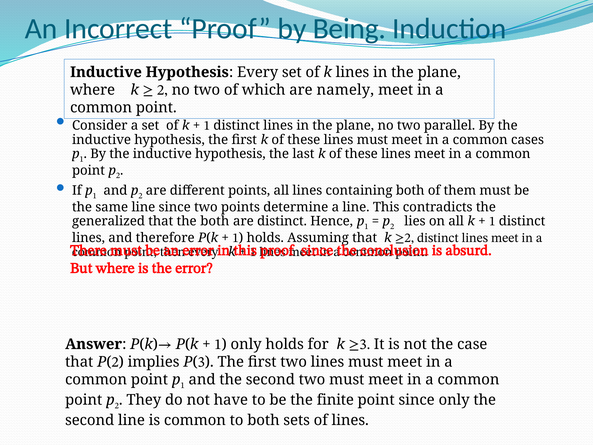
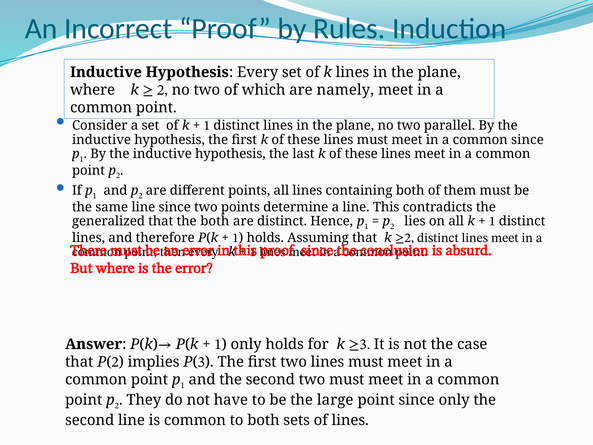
Being: Being -> Rules
common cases: cases -> since
finite: finite -> large
